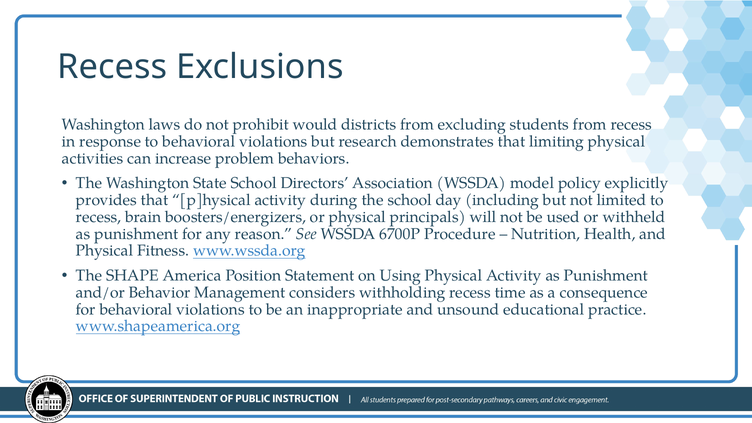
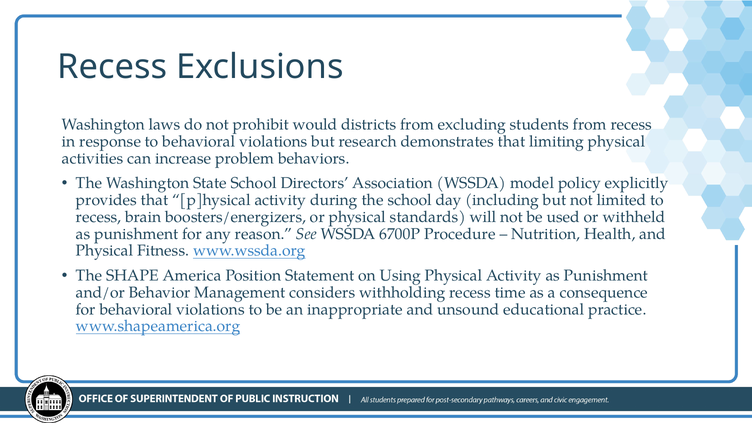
principals: principals -> standards
